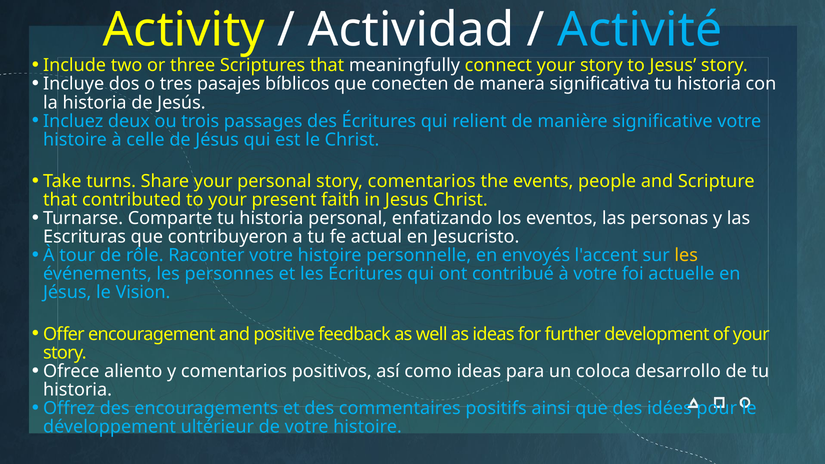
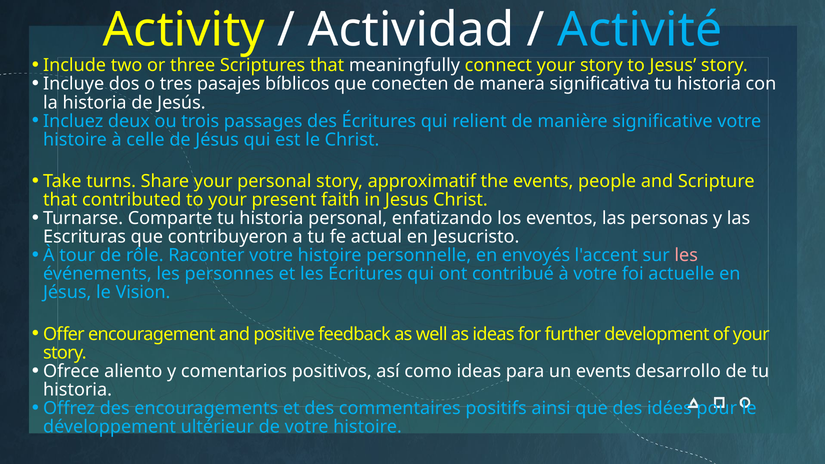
story comentarios: comentarios -> approximatif
les at (686, 255) colour: yellow -> pink
un coloca: coloca -> events
